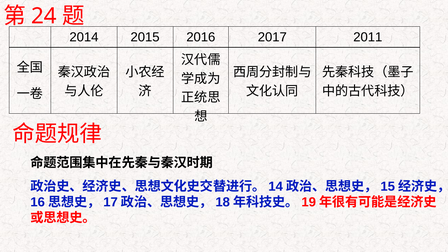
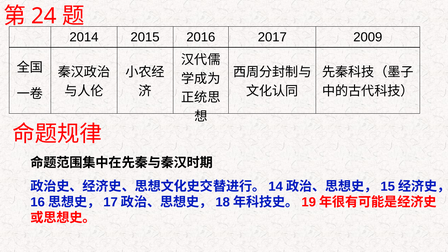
2011: 2011 -> 2009
